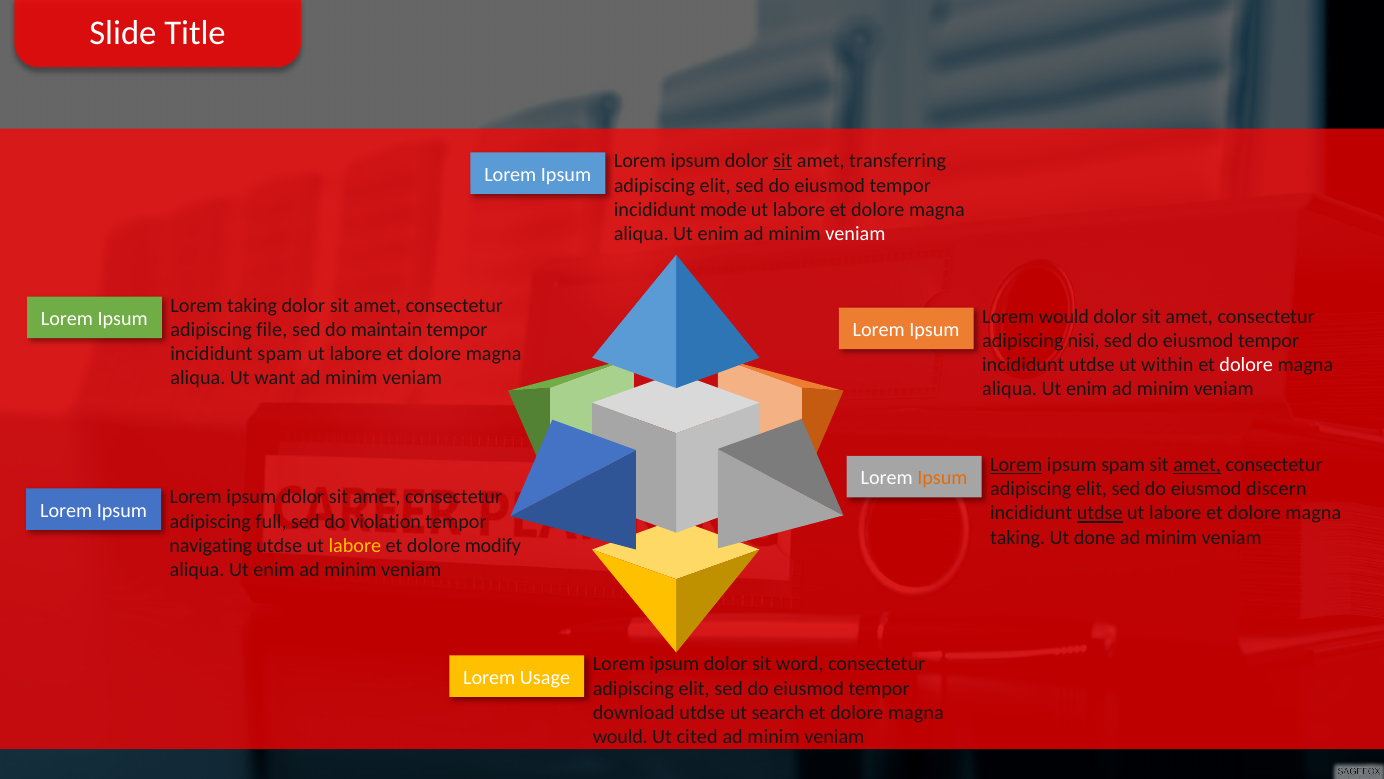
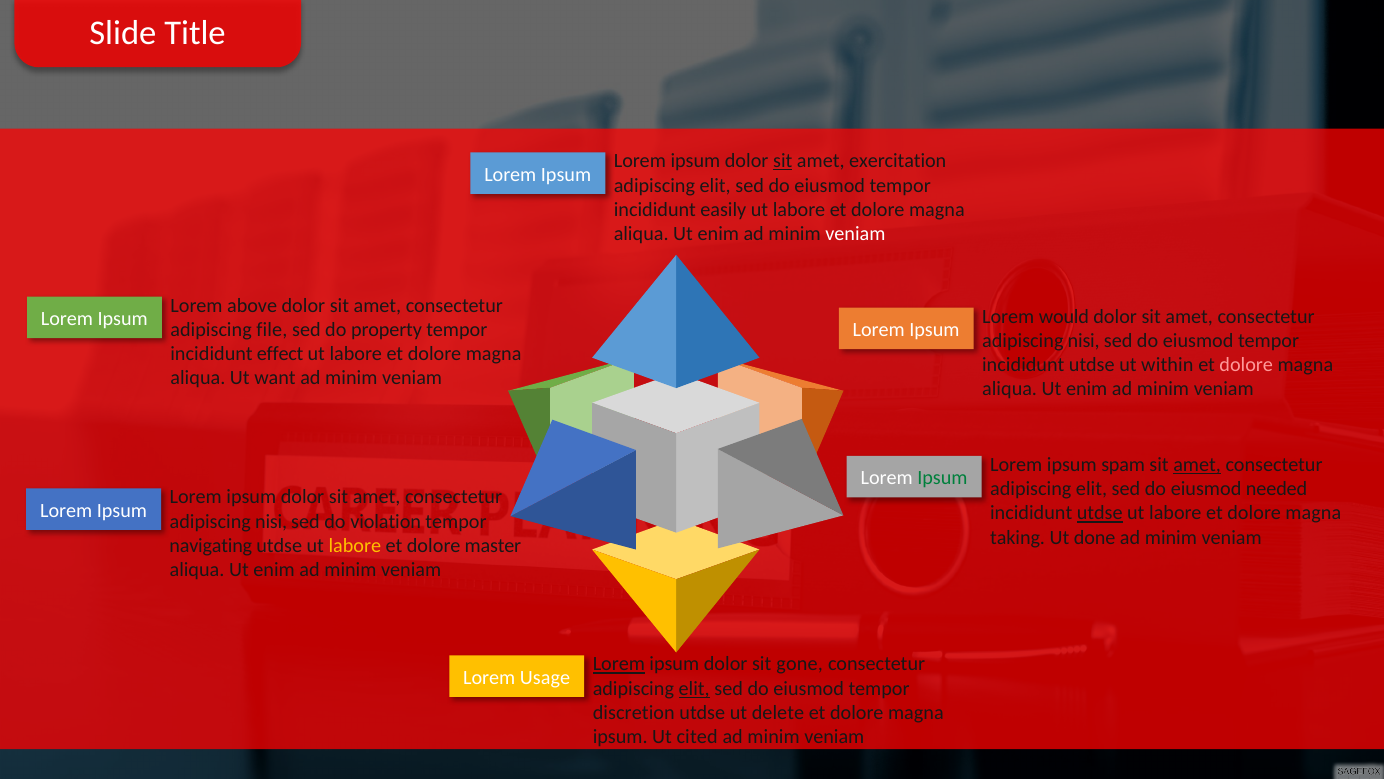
transferring: transferring -> exercitation
mode: mode -> easily
Lorem taking: taking -> above
maintain: maintain -> property
incididunt spam: spam -> effect
dolore at (1246, 365) colour: white -> pink
Lorem at (1016, 464) underline: present -> none
Ipsum at (942, 478) colour: orange -> green
discern: discern -> needed
full at (271, 521): full -> nisi
modify: modify -> master
Lorem at (619, 664) underline: none -> present
word: word -> gone
elit at (694, 688) underline: none -> present
download: download -> discretion
search: search -> delete
would at (620, 736): would -> ipsum
